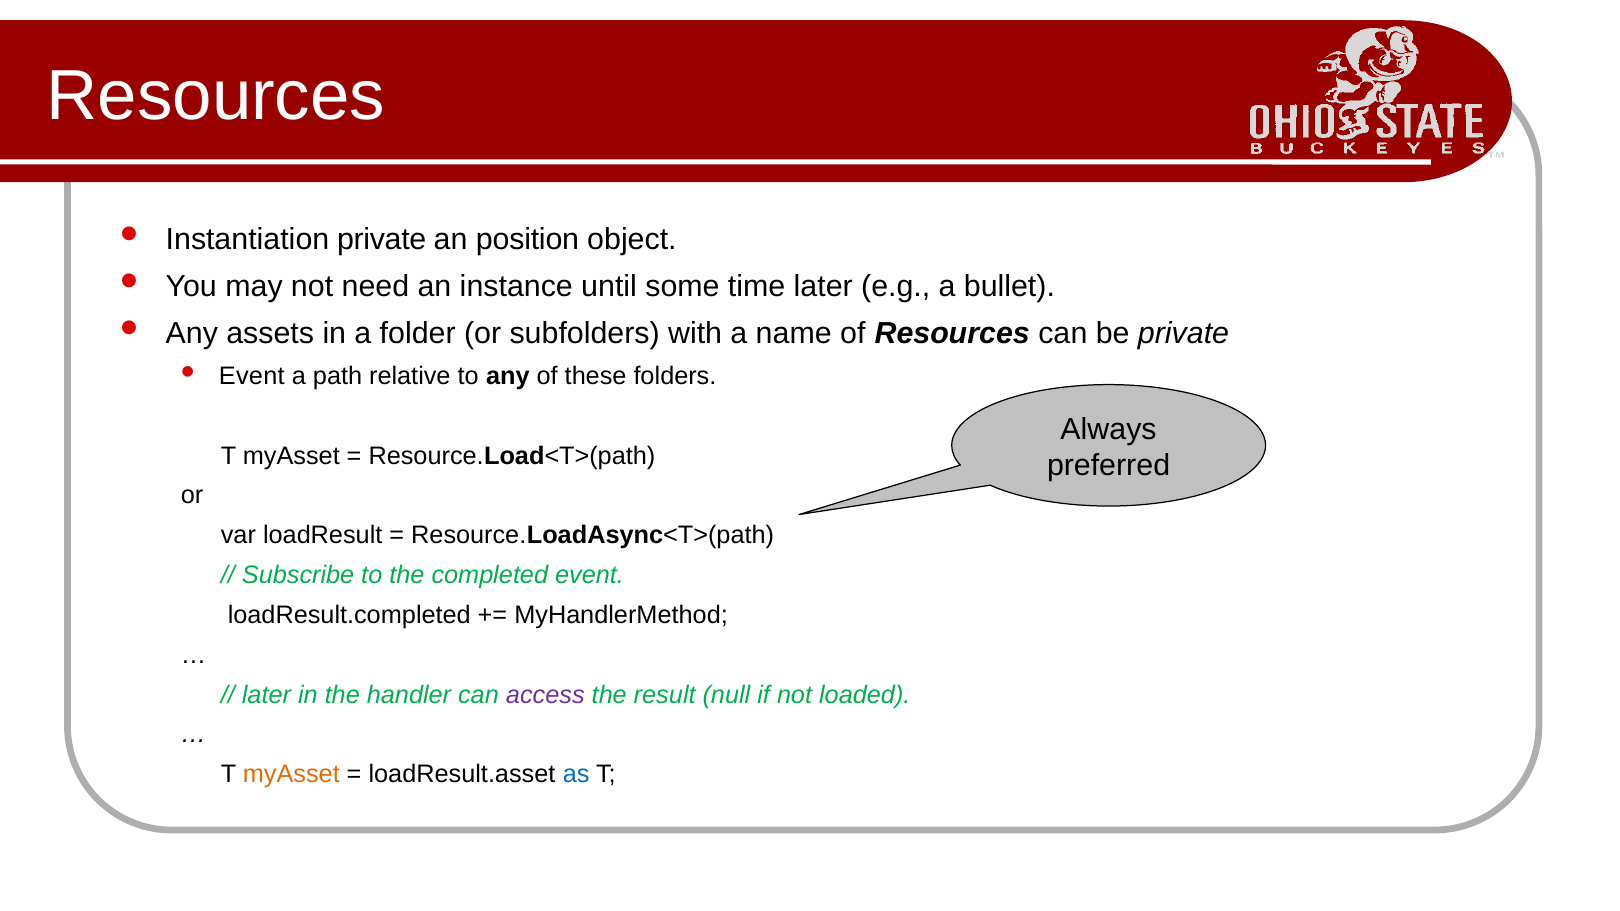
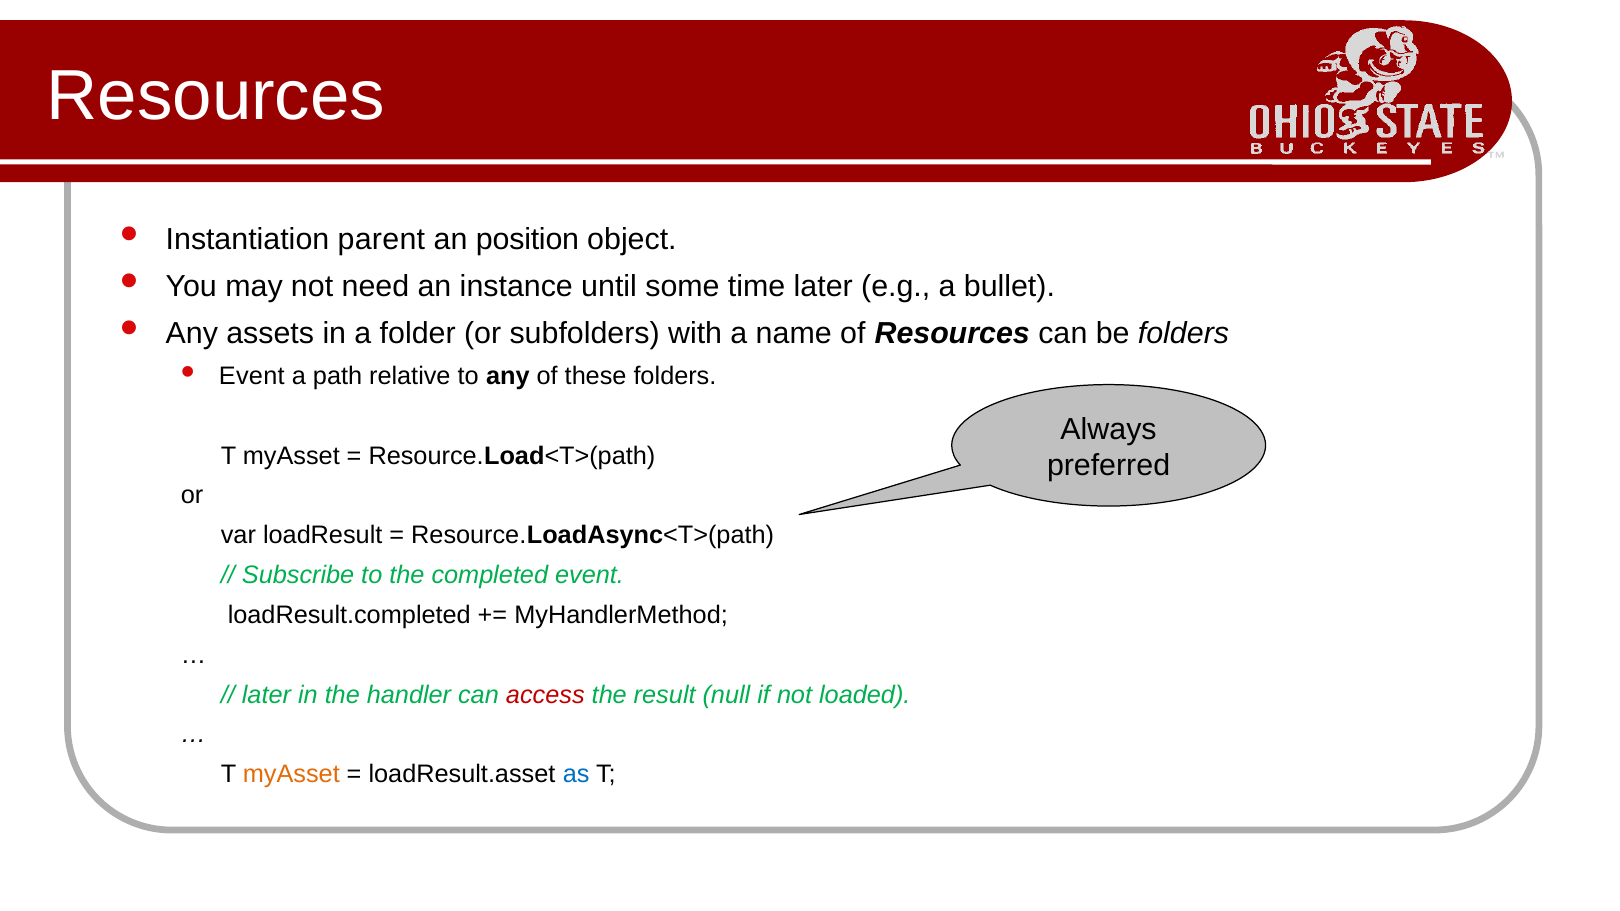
Instantiation private: private -> parent
be private: private -> folders
access colour: purple -> red
